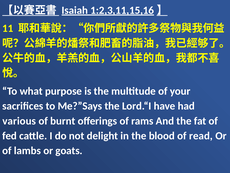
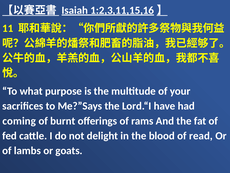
various: various -> coming
